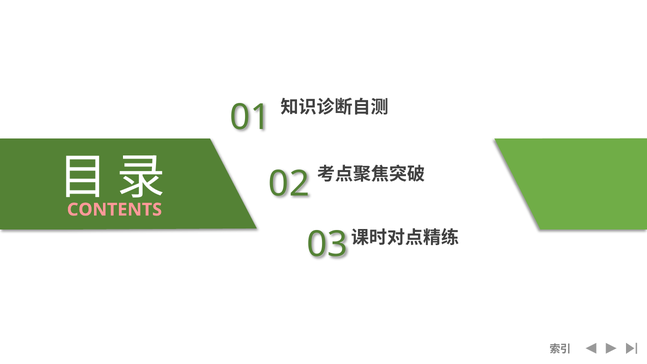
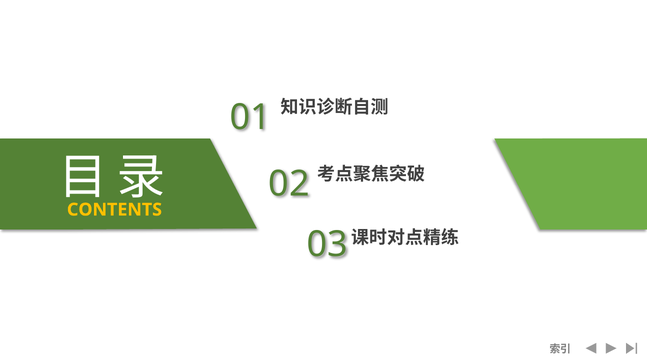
CONTENTS colour: pink -> yellow
